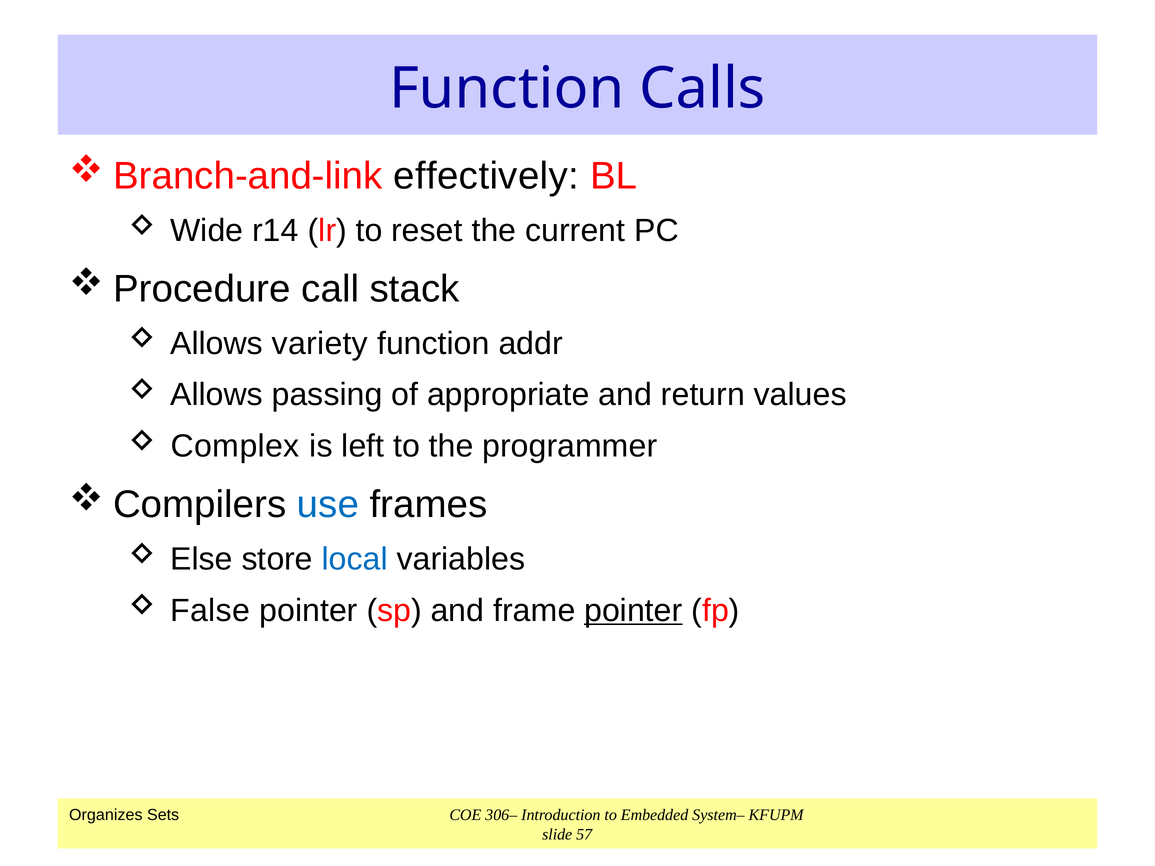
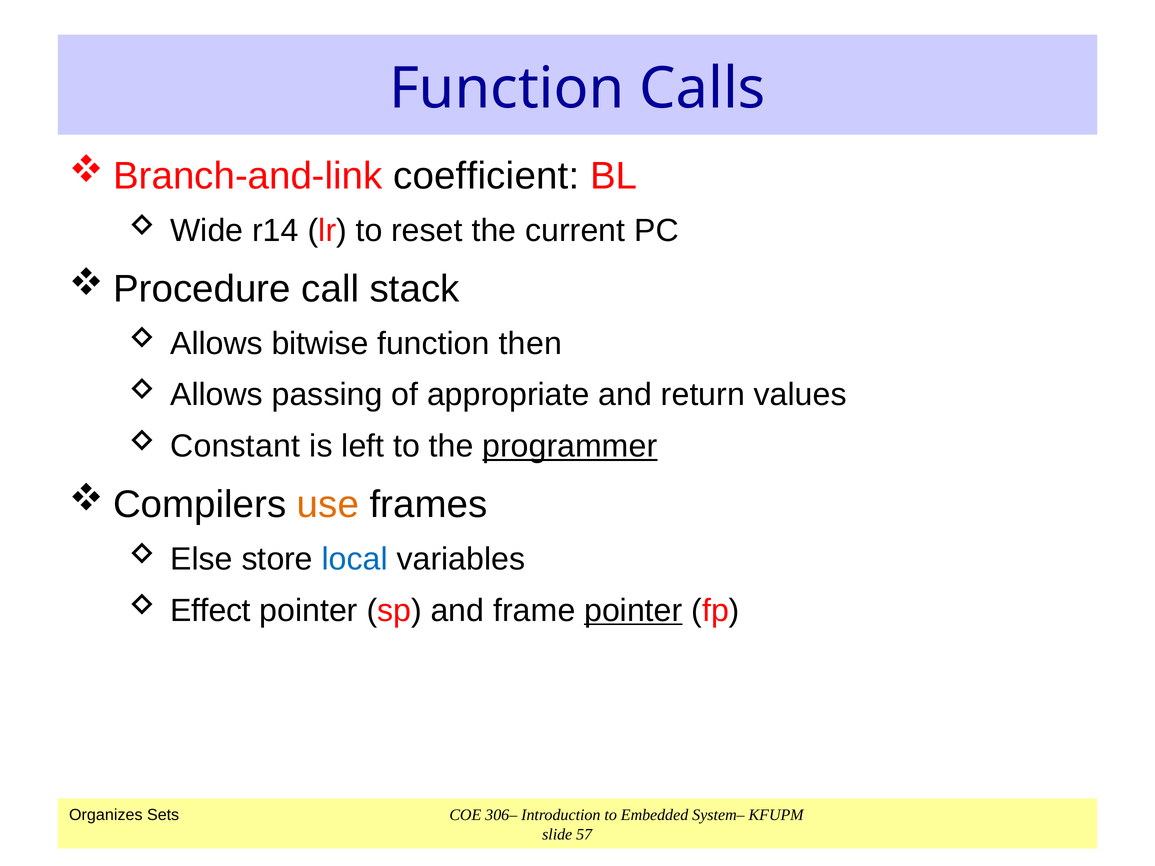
effectively: effectively -> coefficient
variety: variety -> bitwise
addr: addr -> then
Complex: Complex -> Constant
programmer underline: none -> present
use colour: blue -> orange
False: False -> Effect
